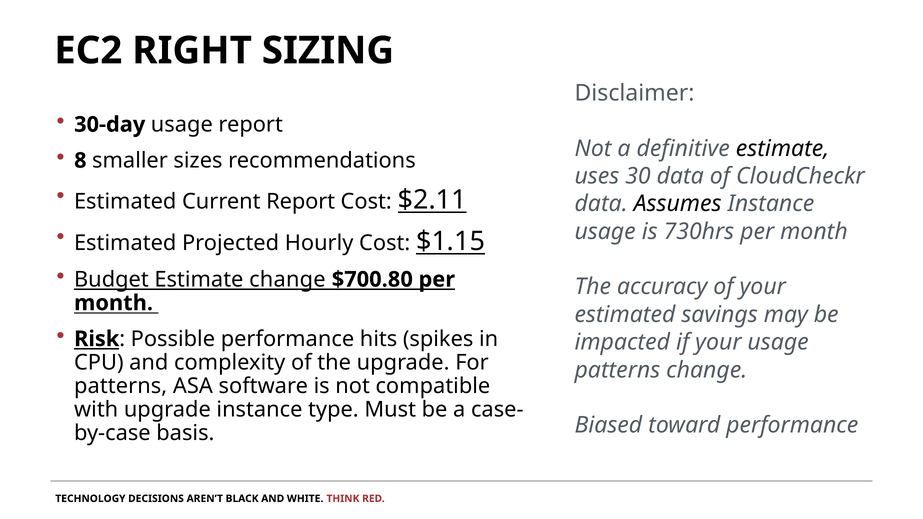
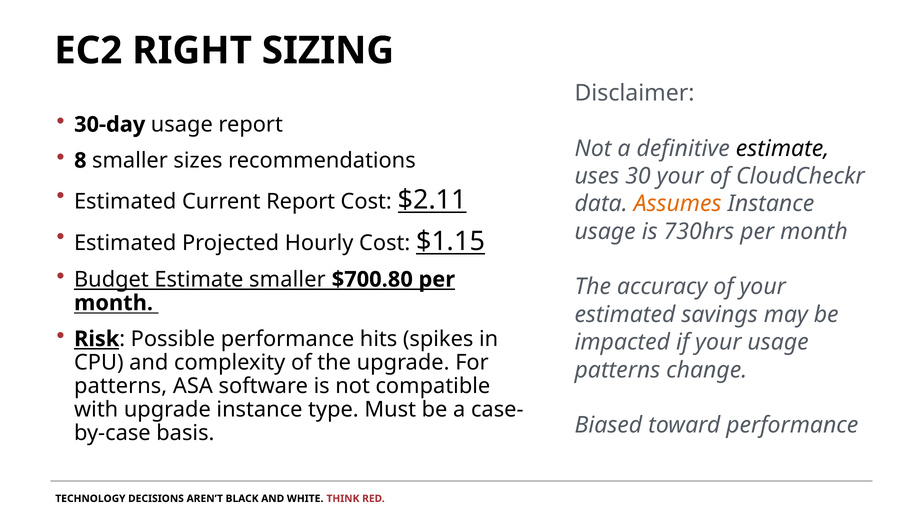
30 data: data -> your
Assumes colour: black -> orange
Estimate change: change -> smaller
